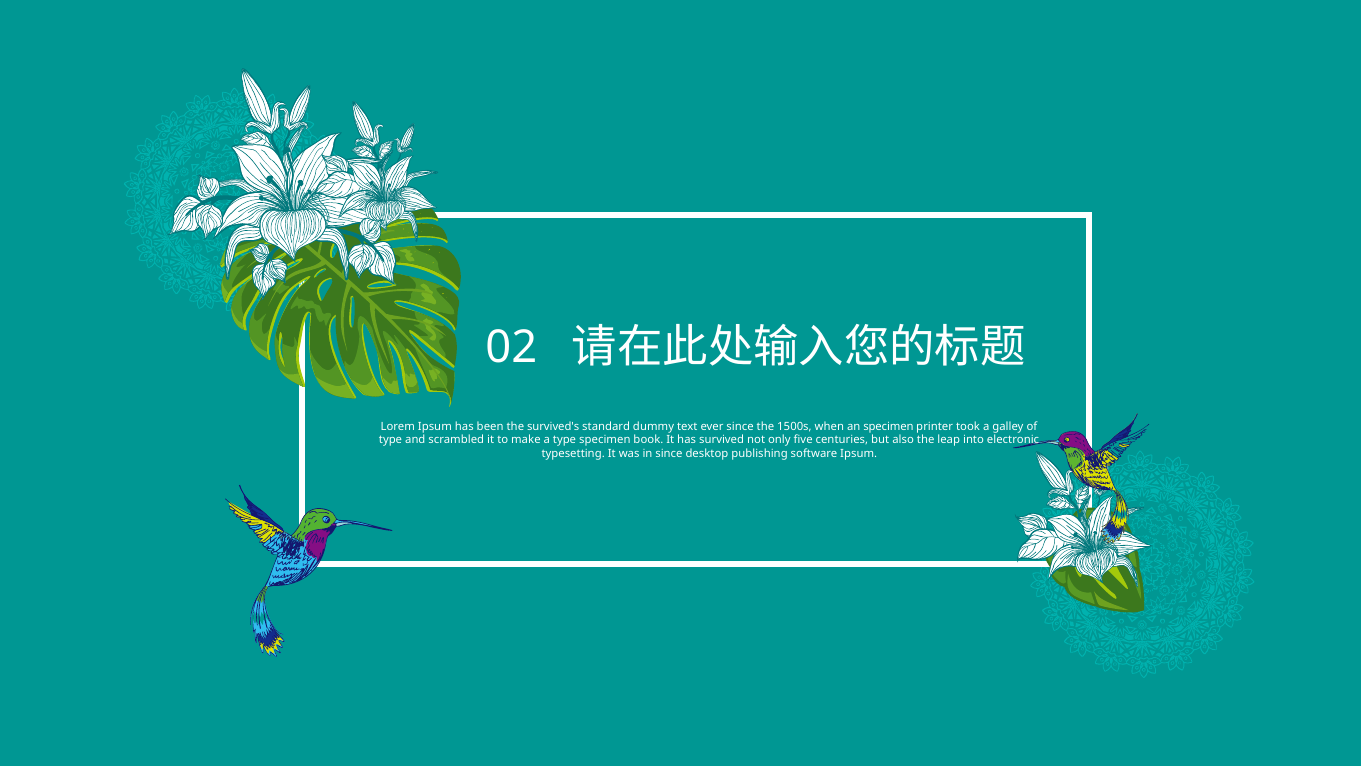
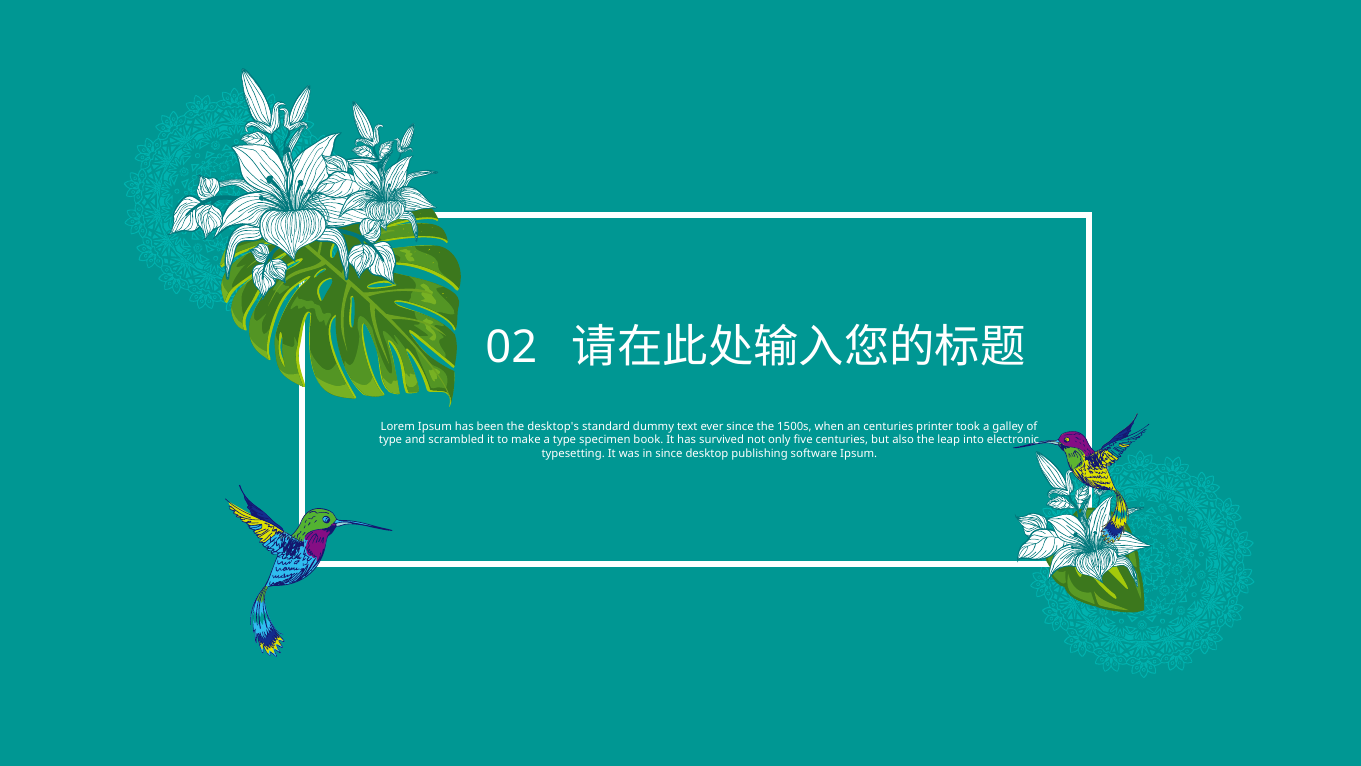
survived's: survived's -> desktop's
an specimen: specimen -> centuries
